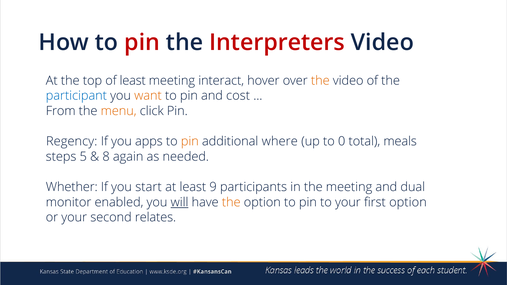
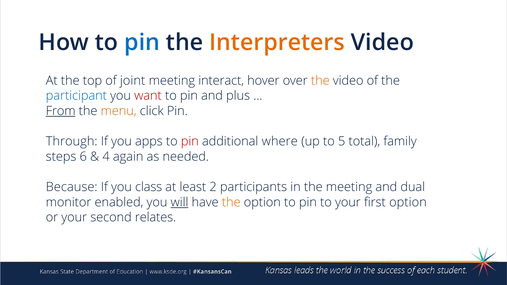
pin at (142, 43) colour: red -> blue
Interpreters colour: red -> orange
of least: least -> joint
want colour: orange -> red
cost: cost -> plus
From underline: none -> present
Regency: Regency -> Through
pin at (190, 141) colour: orange -> red
0: 0 -> 5
meals: meals -> family
5: 5 -> 6
8: 8 -> 4
Whether: Whether -> Because
start: start -> class
9: 9 -> 2
